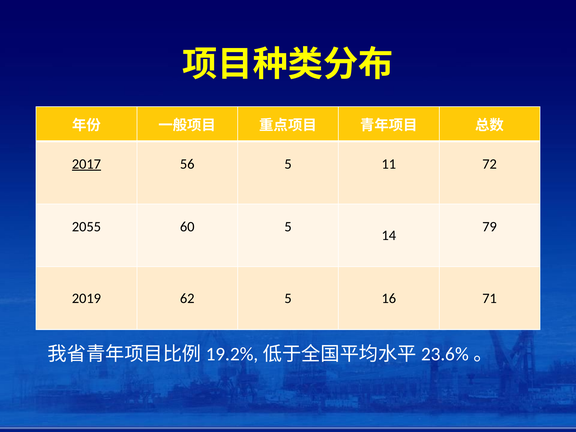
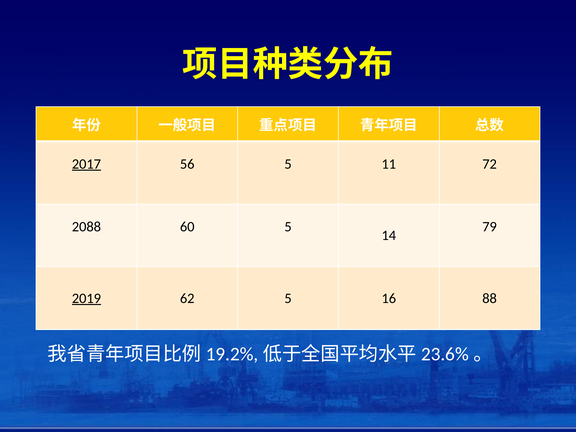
2055: 2055 -> 2088
2019 underline: none -> present
71: 71 -> 88
